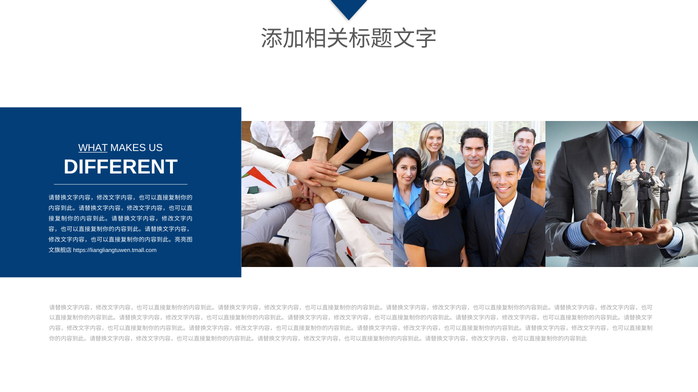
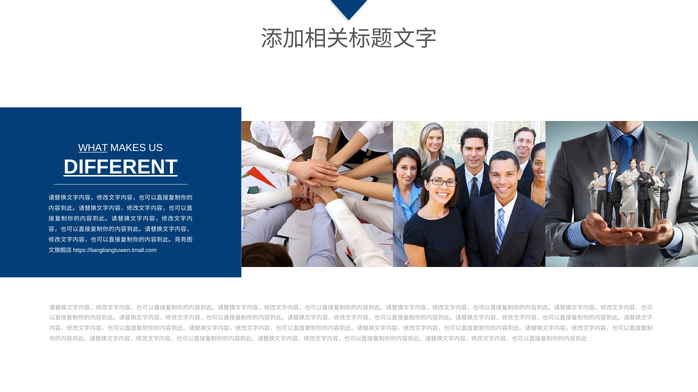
DIFFERENT underline: none -> present
